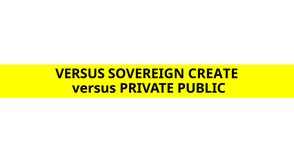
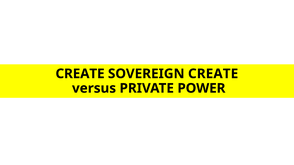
VERSUS at (80, 74): VERSUS -> CREATE
PUBLIC: PUBLIC -> POWER
